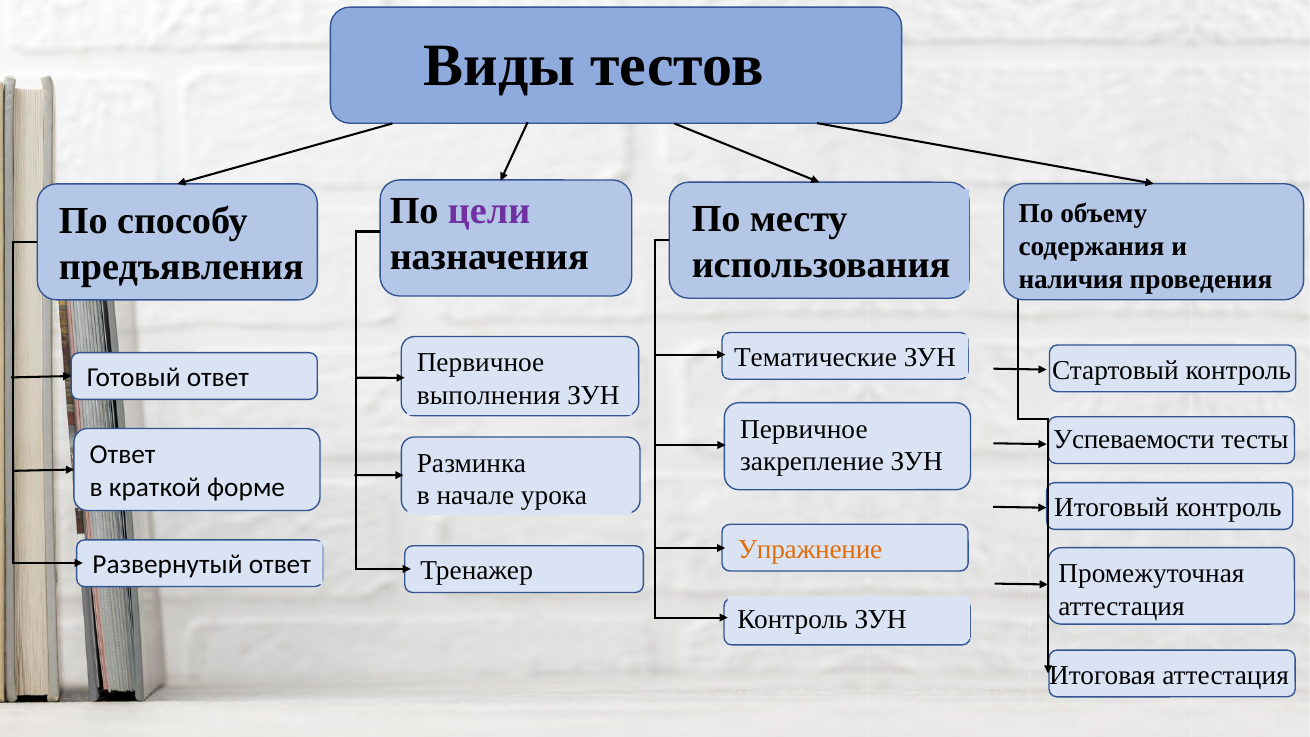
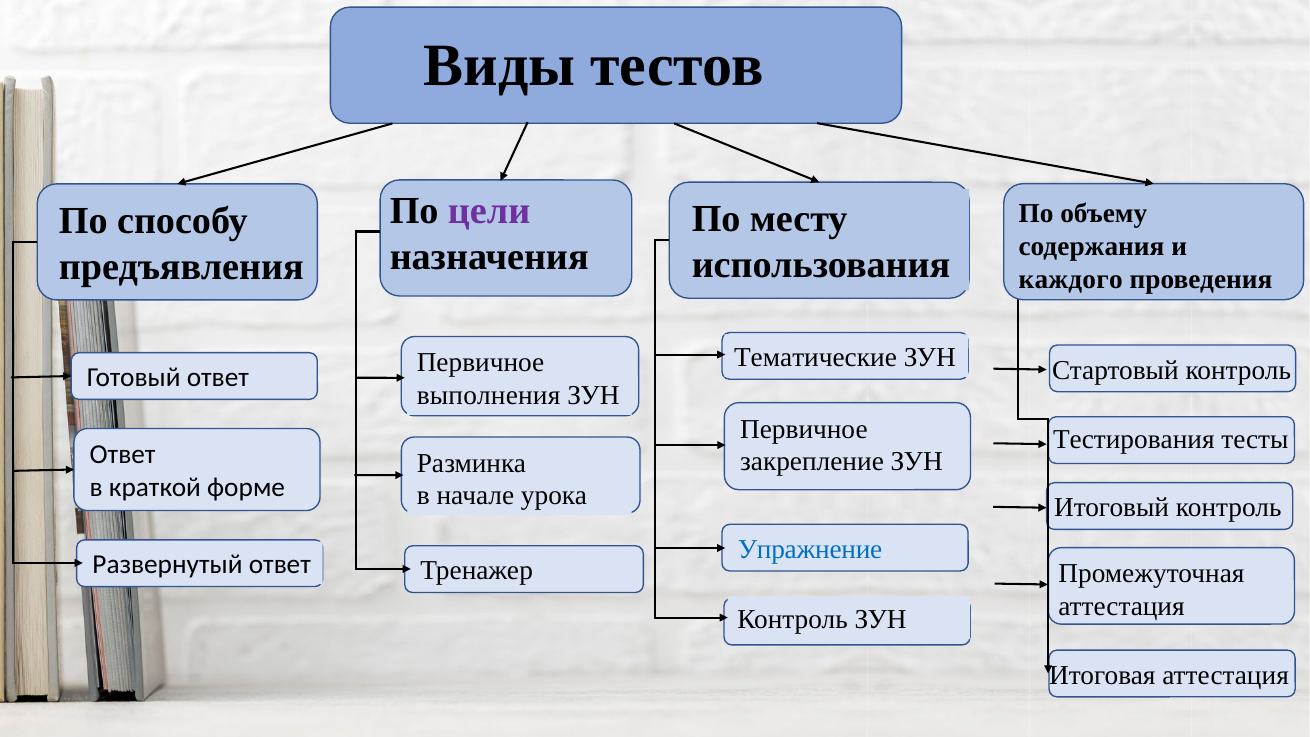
наличия: наличия -> каждого
Успеваемости: Успеваемости -> Тестирования
Упражнение colour: orange -> blue
